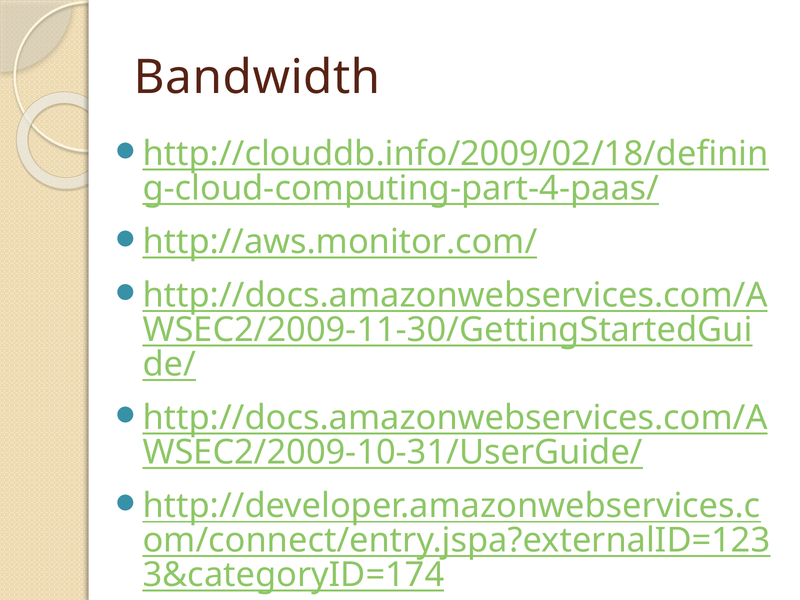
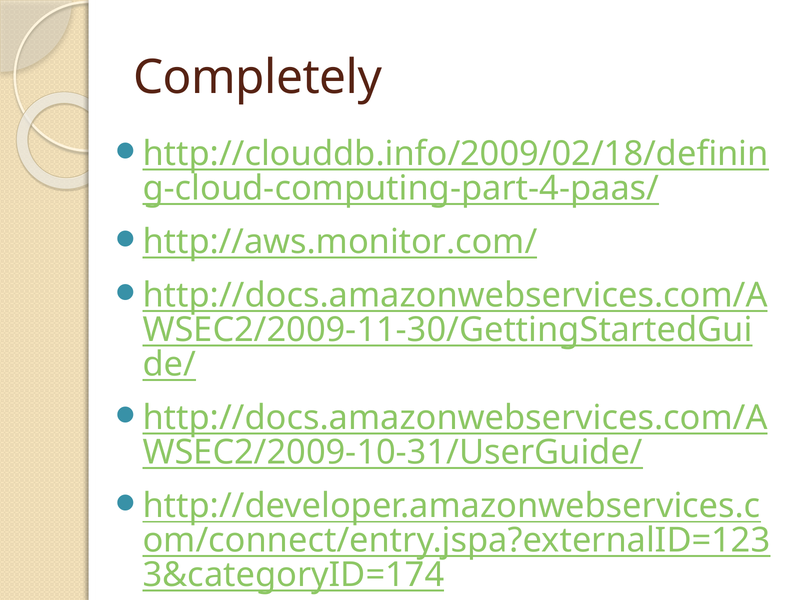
Bandwidth: Bandwidth -> Completely
